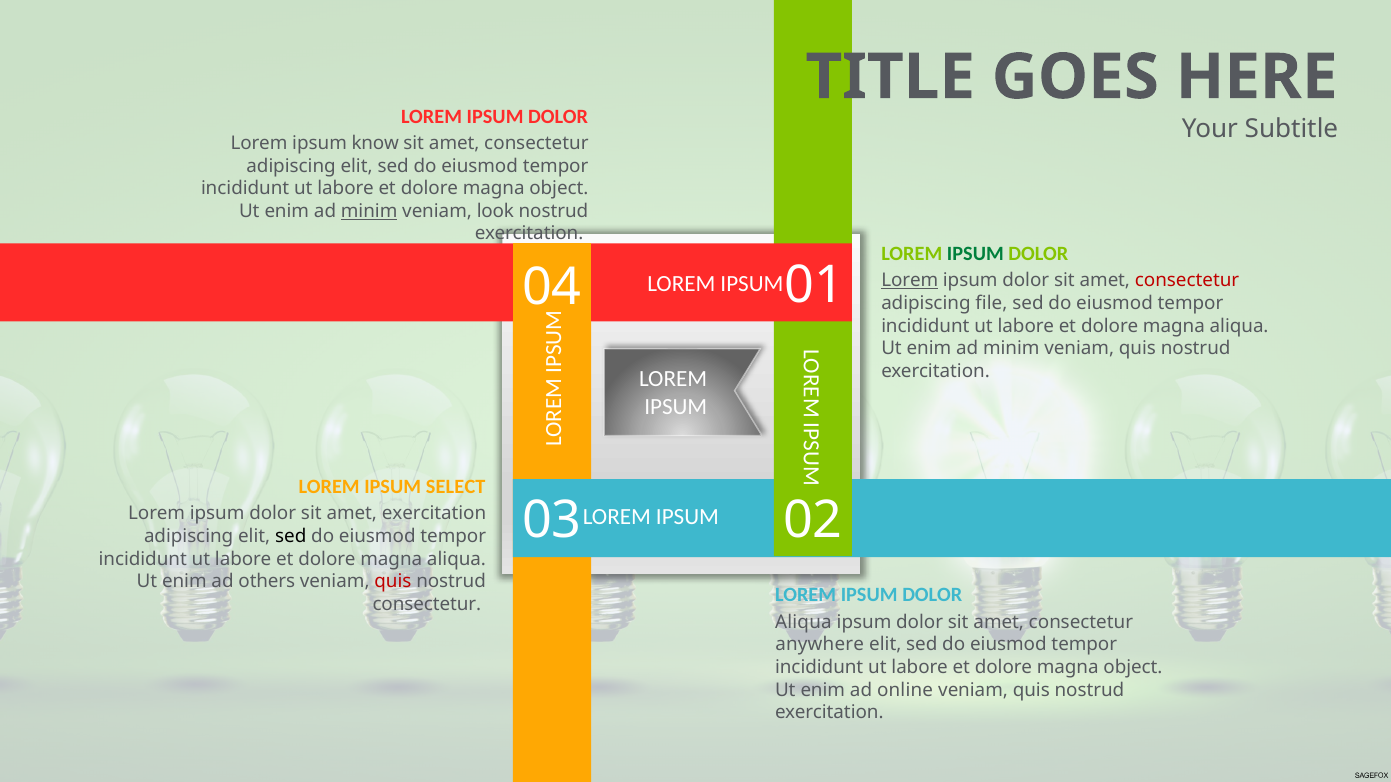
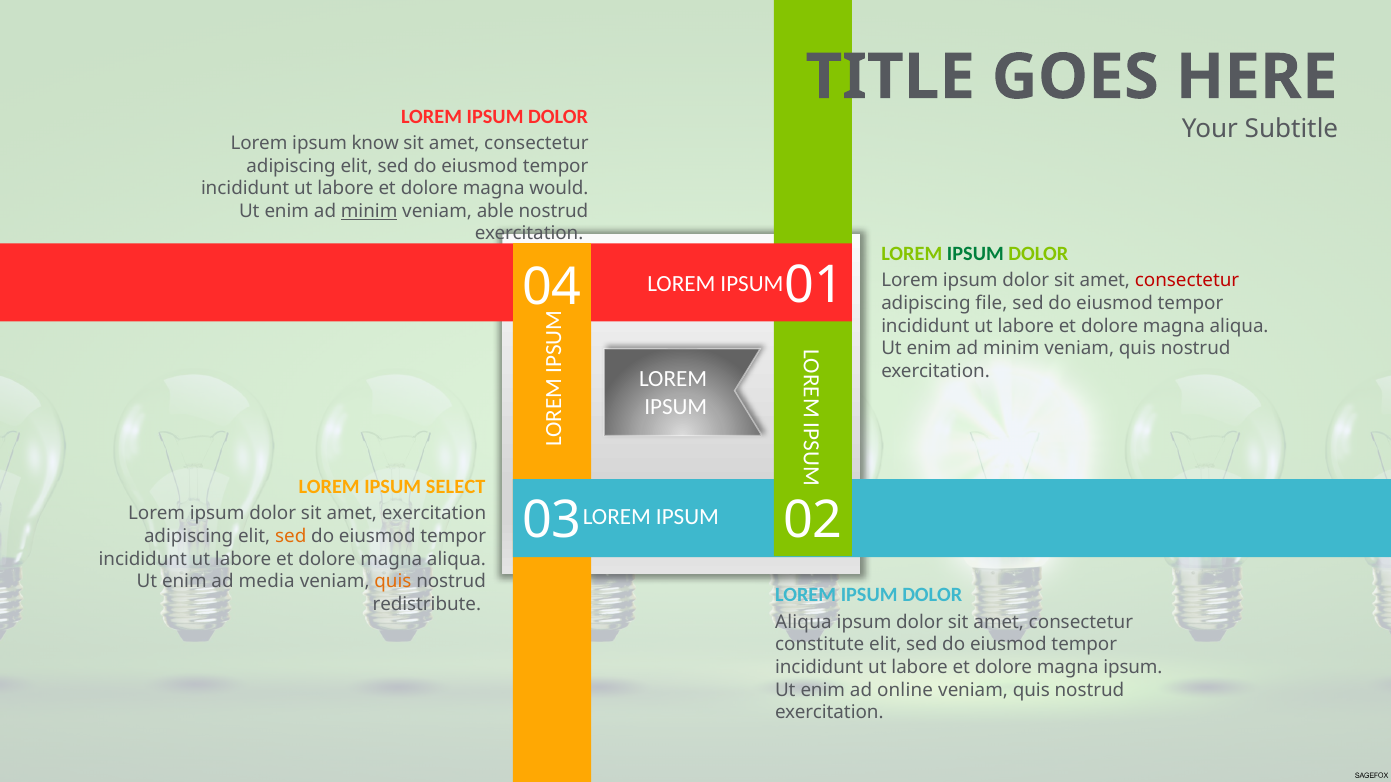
object at (559, 189): object -> would
look: look -> able
Lorem at (910, 281) underline: present -> none
sed at (291, 537) colour: black -> orange
others: others -> media
quis at (393, 582) colour: red -> orange
consectetur at (427, 605): consectetur -> redistribute
anywhere: anywhere -> constitute
object at (1133, 668): object -> ipsum
